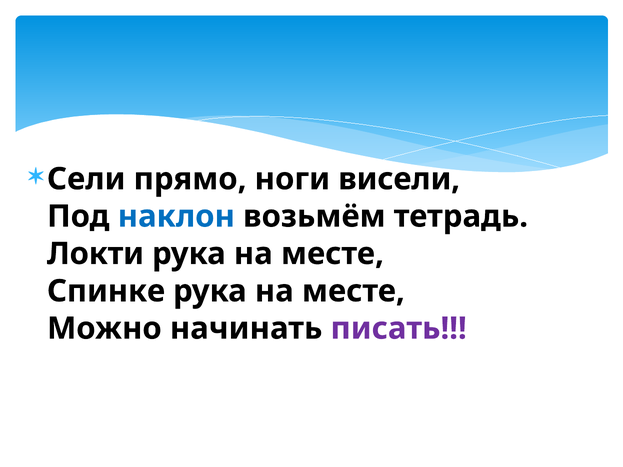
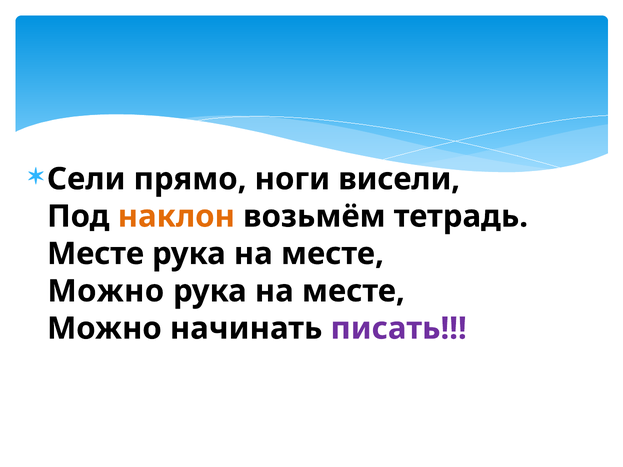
наклон colour: blue -> orange
Локти at (96, 254): Локти -> Месте
Спинке at (106, 291): Спинке -> Можно
